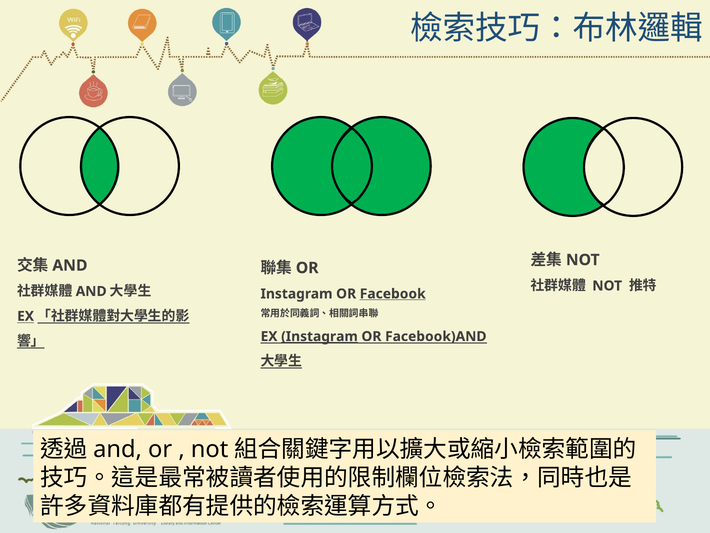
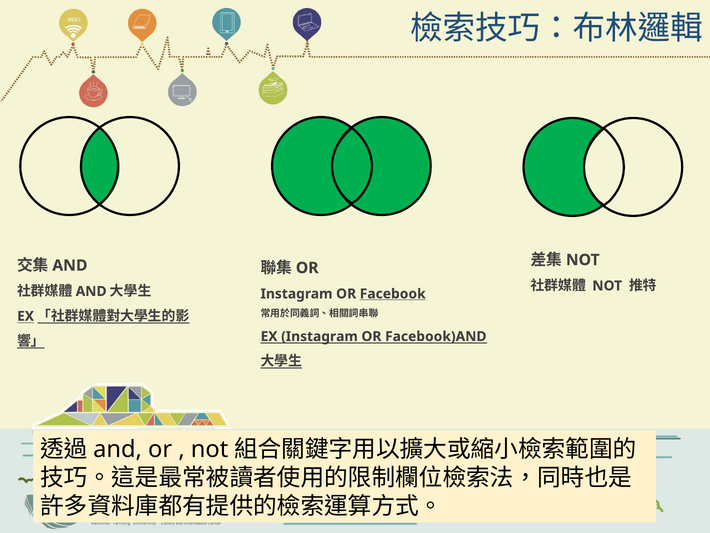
Instagram at (319, 336) underline: present -> none
